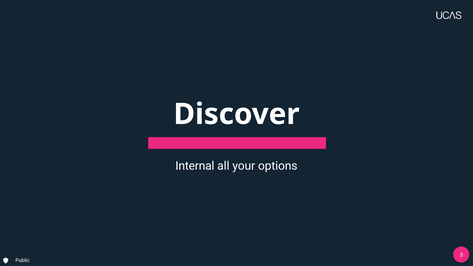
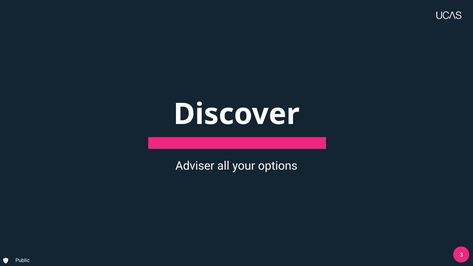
Internal: Internal -> Adviser
